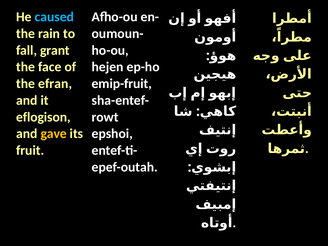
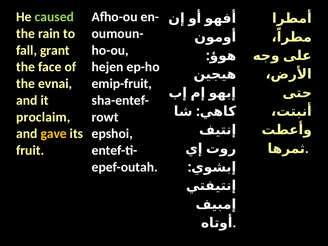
caused colour: light blue -> light green
efran: efran -> evnai
eflogison: eflogison -> proclaim
